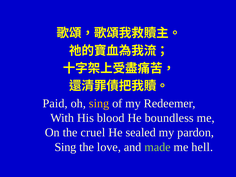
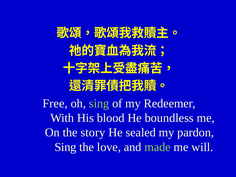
Paid: Paid -> Free
sing at (99, 103) colour: yellow -> light green
cruel: cruel -> story
hell: hell -> will
